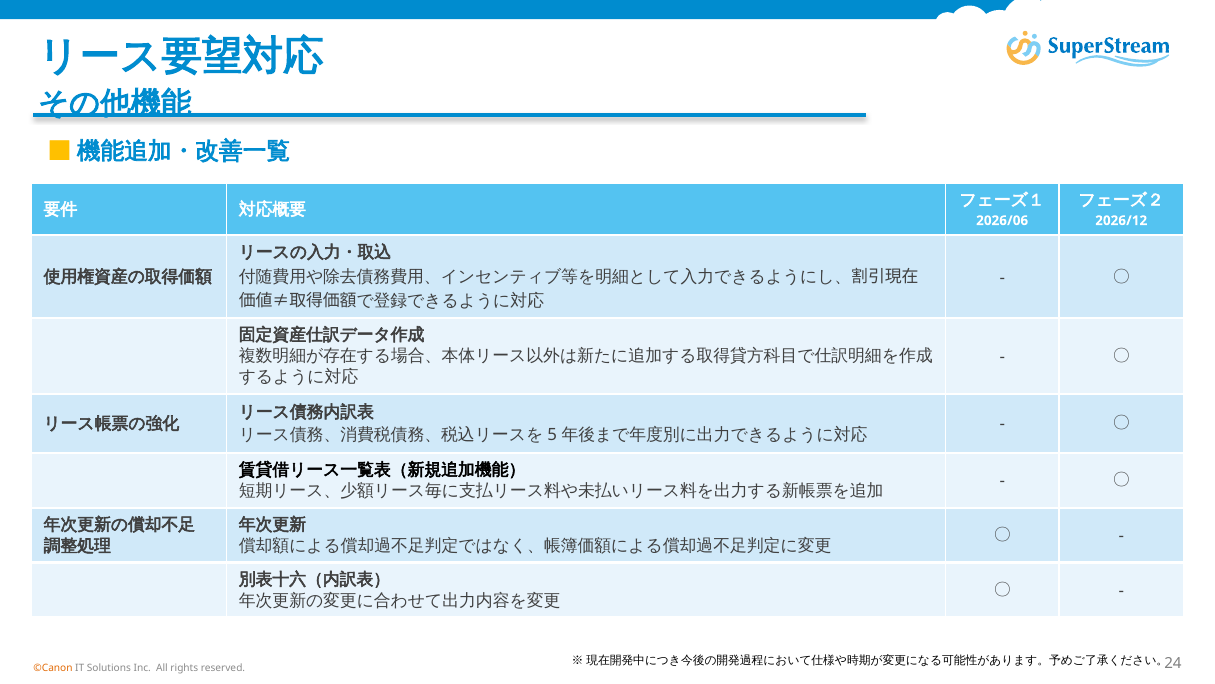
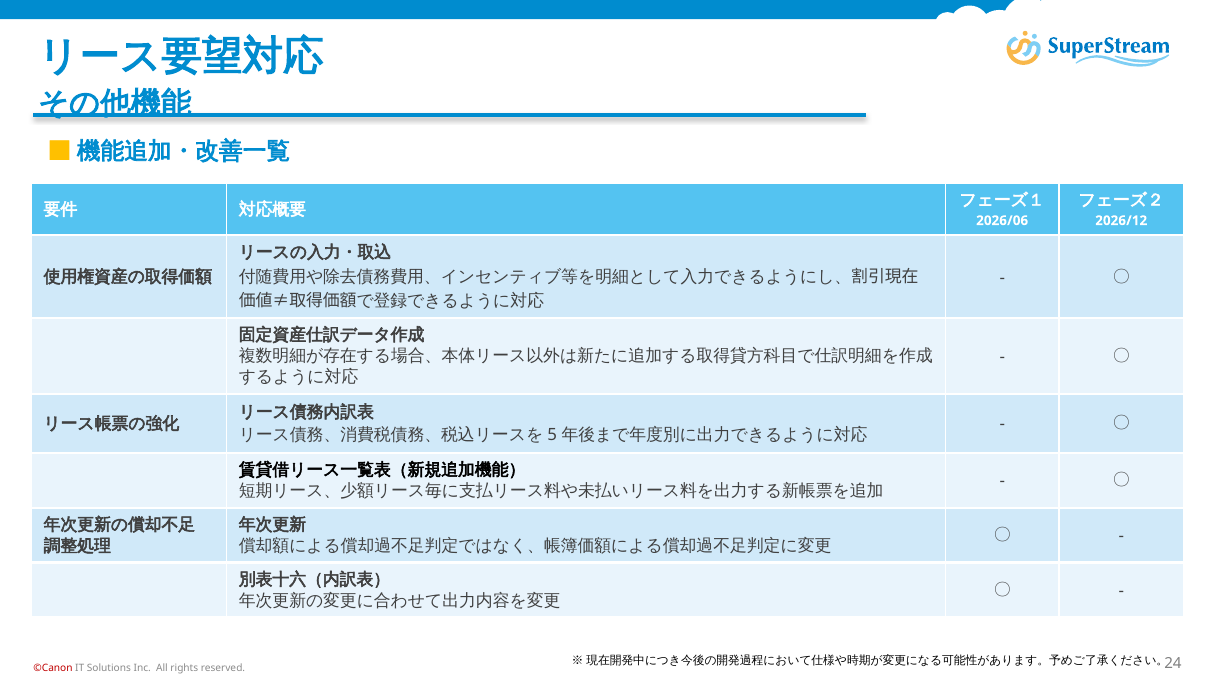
©Canon colour: orange -> red
